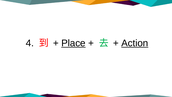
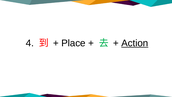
Place underline: present -> none
